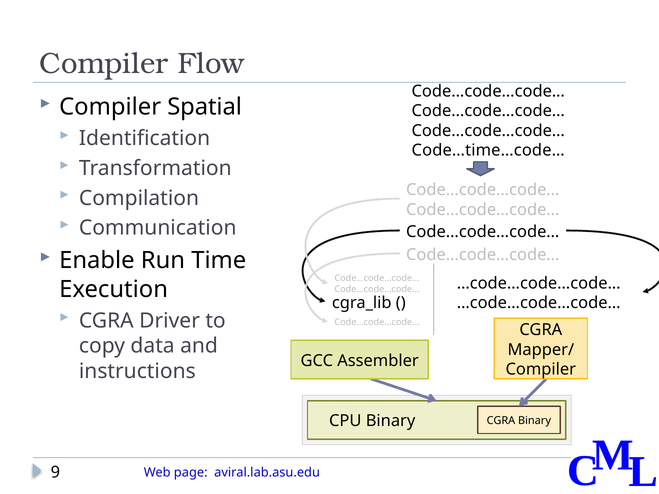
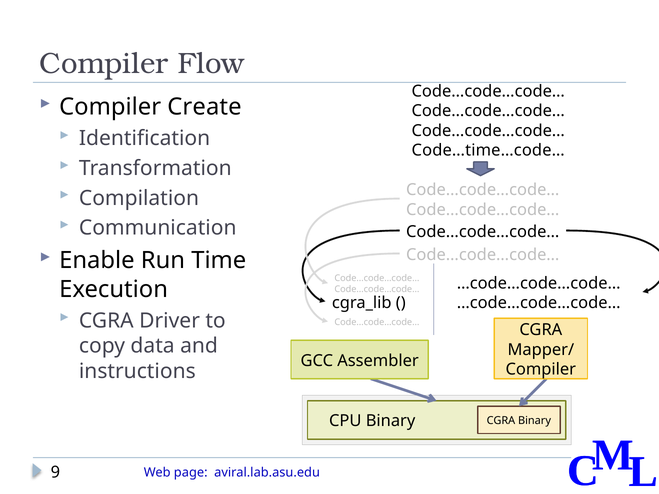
Spatial: Spatial -> Create
